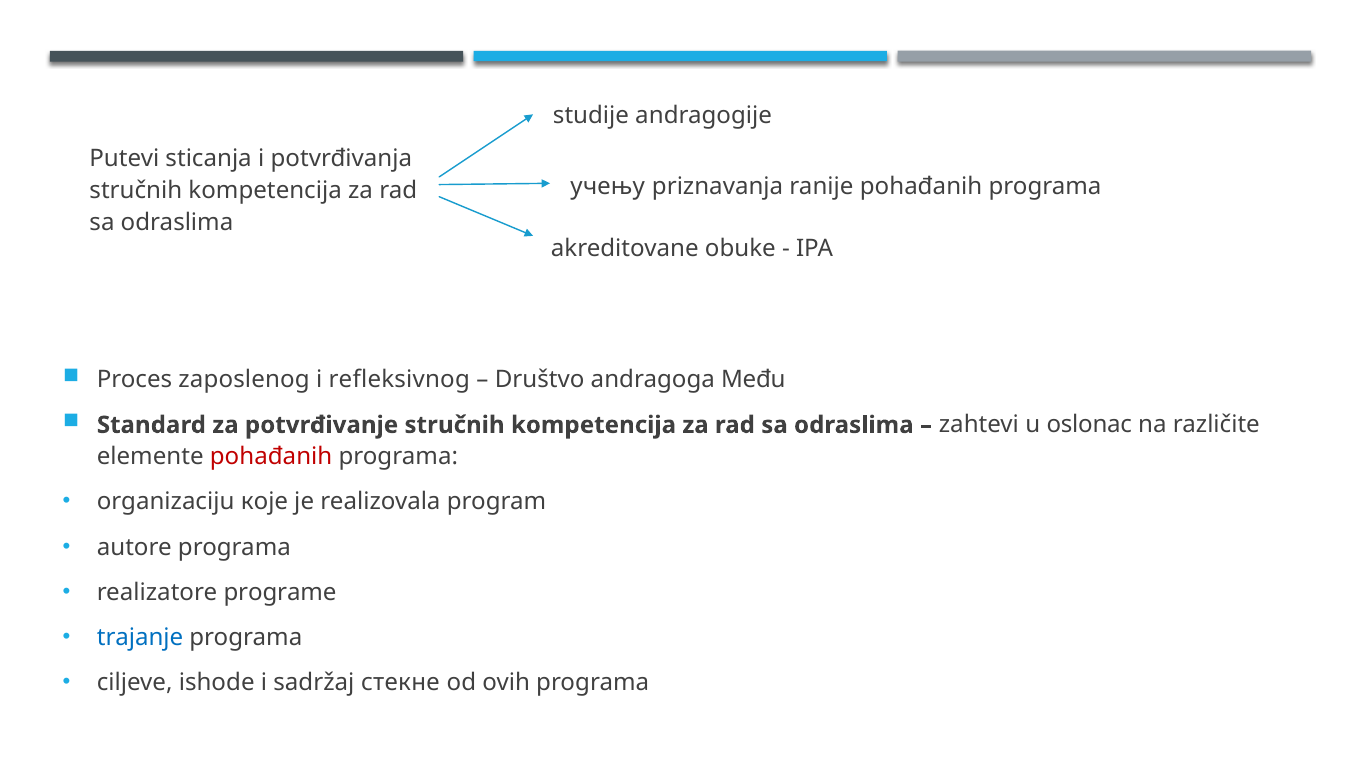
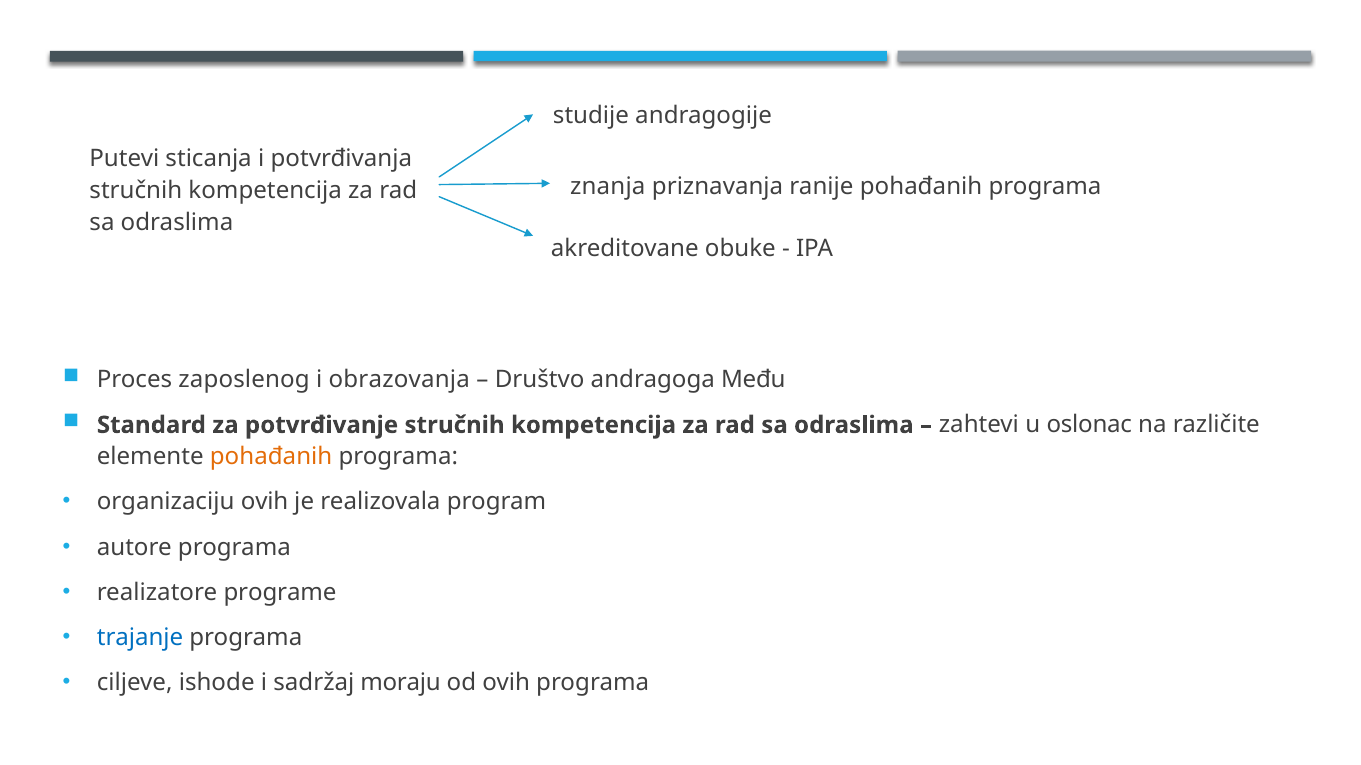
учењу: учењу -> znanja
refleksivnog: refleksivnog -> obrazovanja
pohađanih at (271, 457) colour: red -> orange
organizaciju које: које -> ovih
стекне: стекне -> moraju
